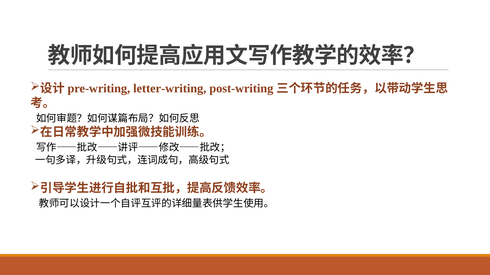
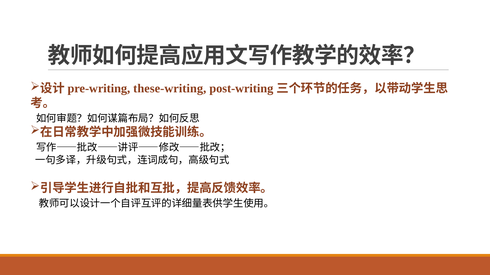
letter-writing: letter-writing -> these-writing
